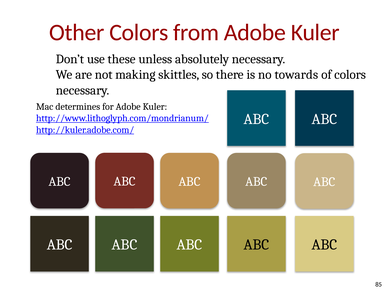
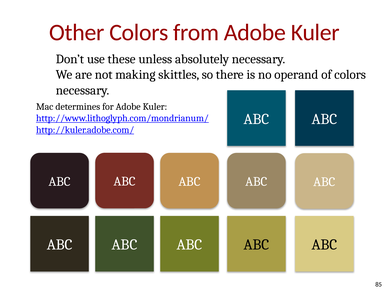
towards: towards -> operand
